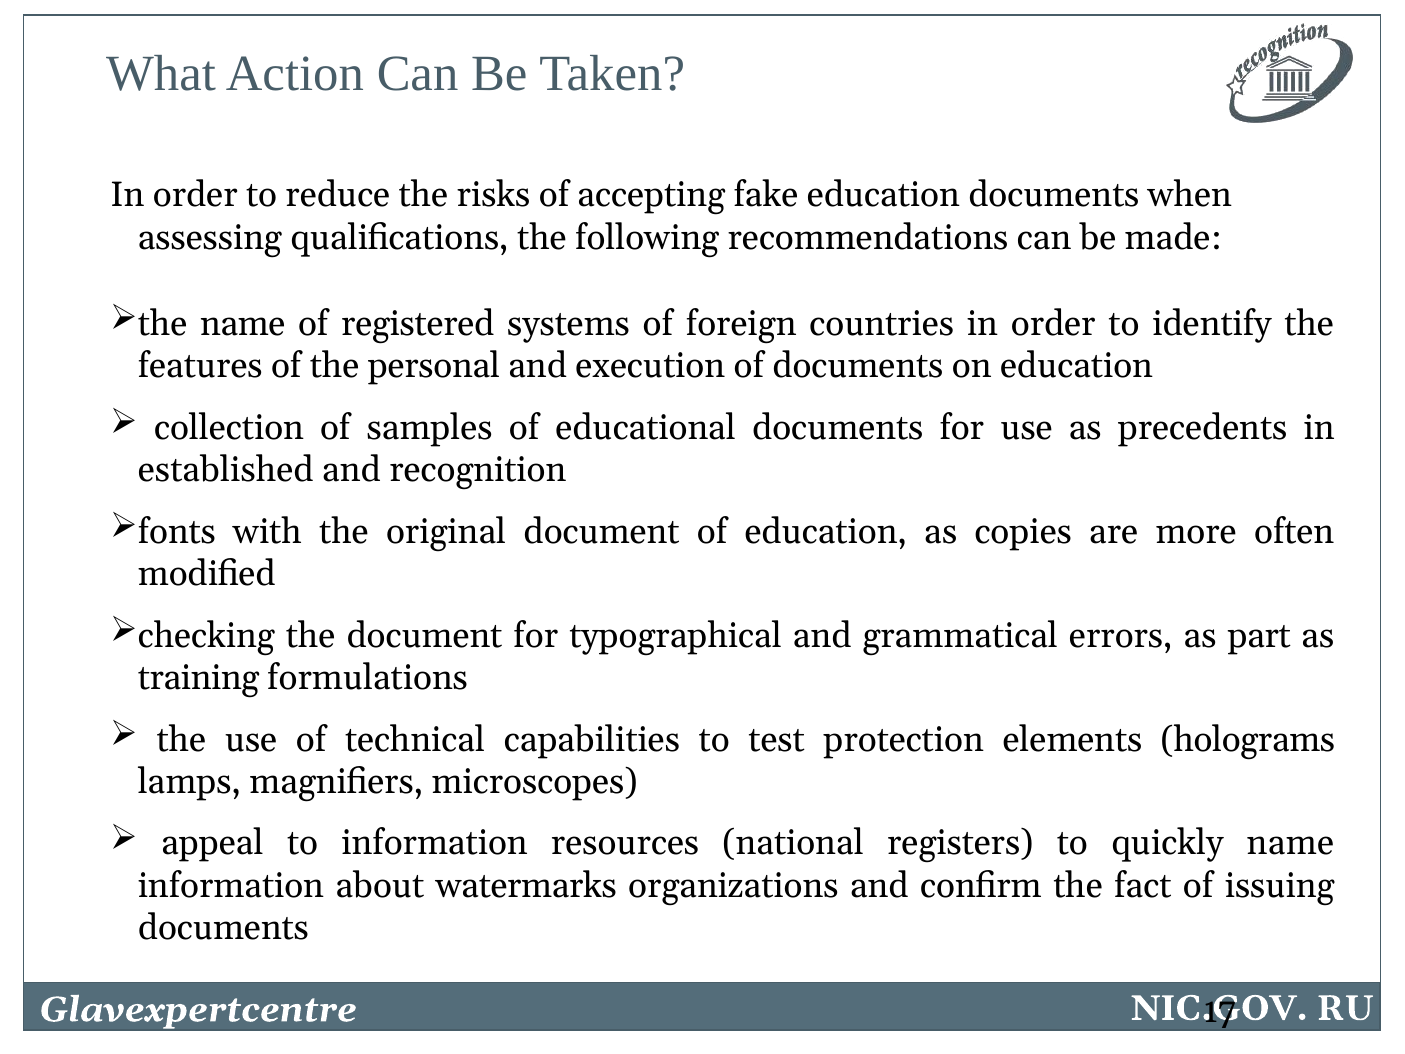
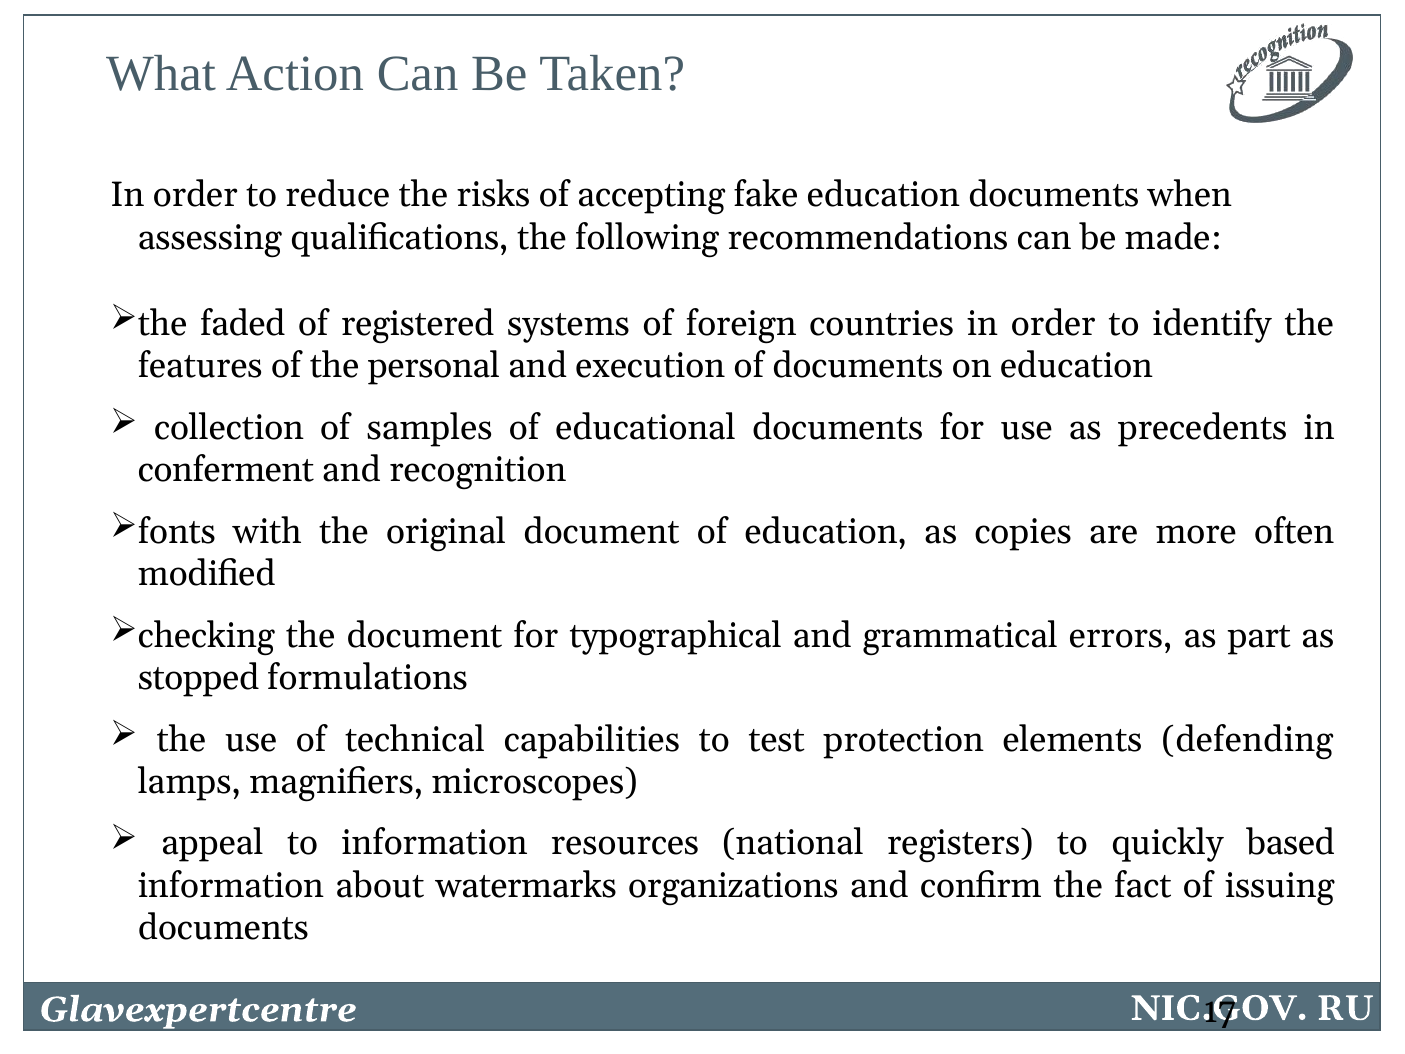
the name: name -> faded
established: established -> conferment
training: training -> stopped
holograms: holograms -> defending
quickly name: name -> based
